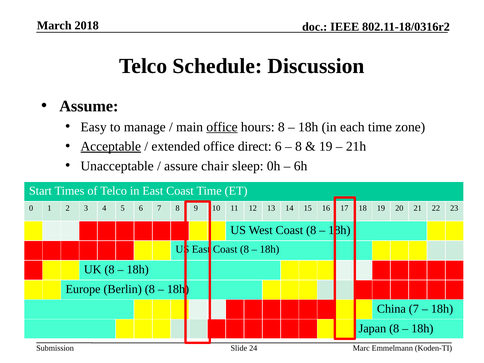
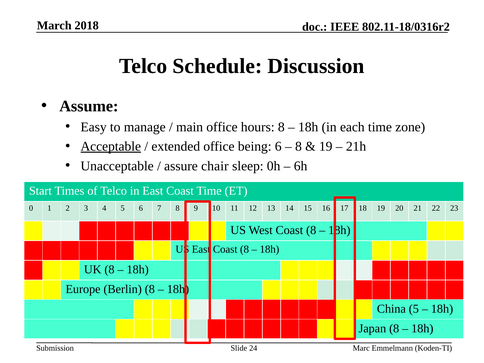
office at (222, 127) underline: present -> none
direct: direct -> being
China 7: 7 -> 5
